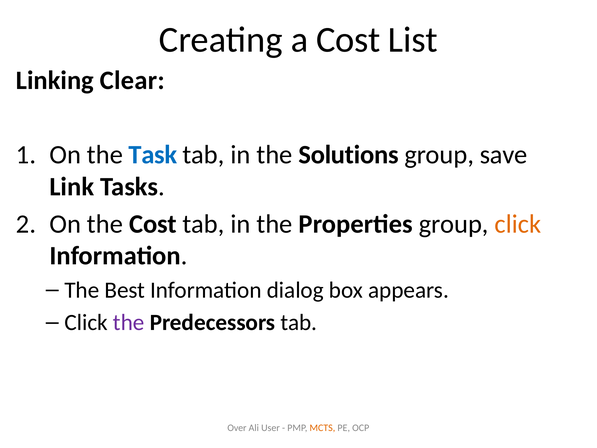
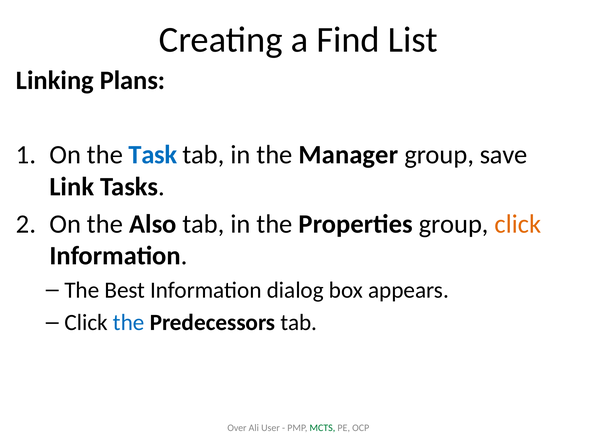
a Cost: Cost -> Find
Clear: Clear -> Plans
Solutions: Solutions -> Manager
the Cost: Cost -> Also
the at (129, 322) colour: purple -> blue
MCTS colour: orange -> green
